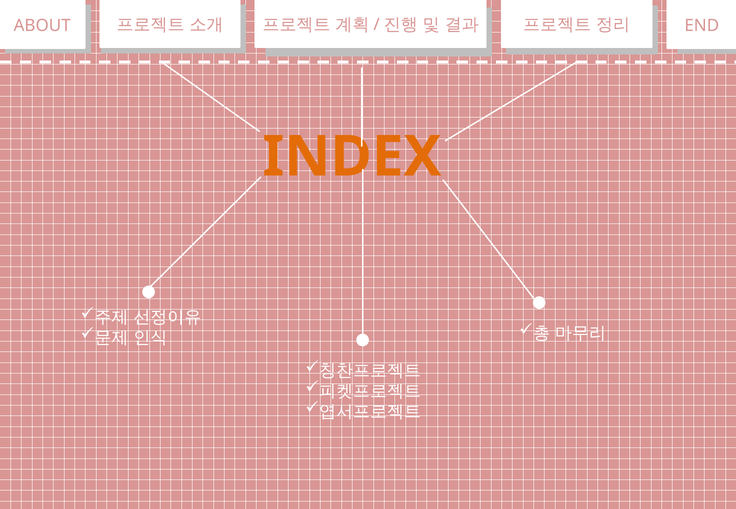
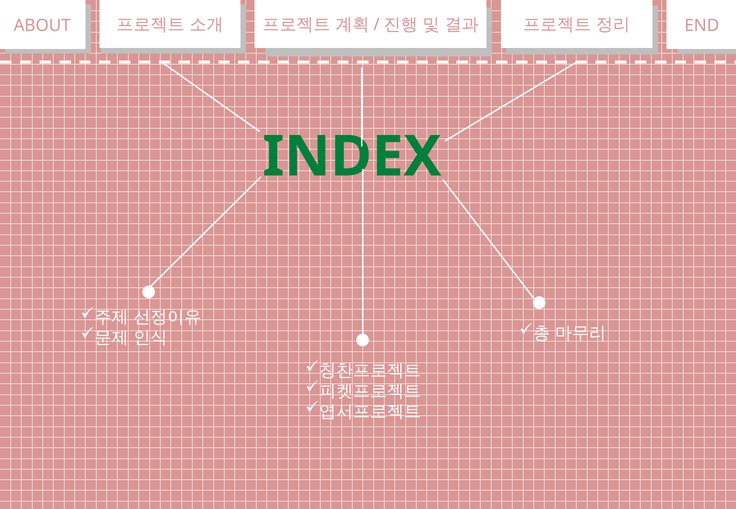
INDEX colour: orange -> green
